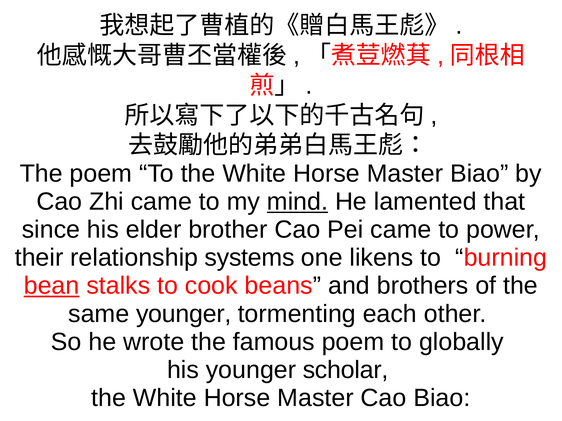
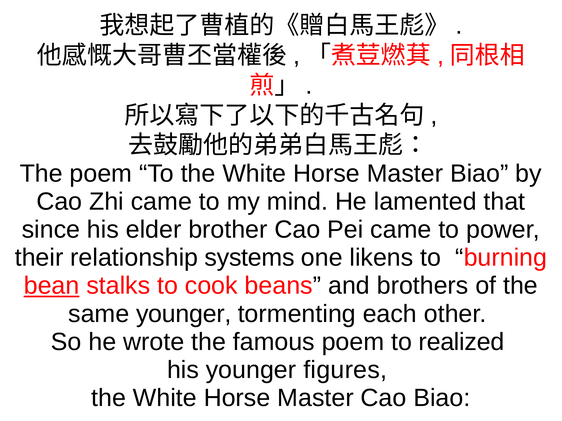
mind underline: present -> none
globally: globally -> realized
scholar: scholar -> figures
